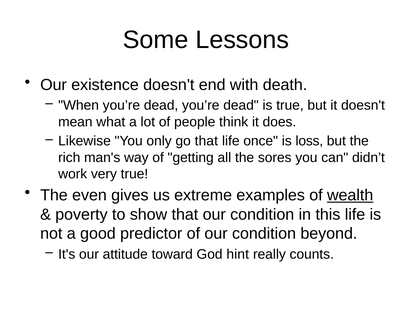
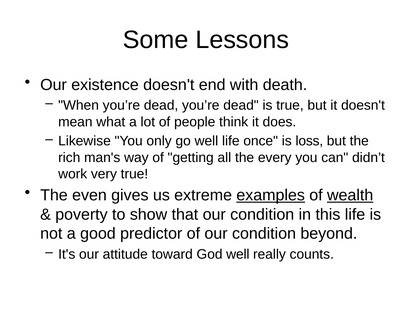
go that: that -> well
sores: sores -> every
examples underline: none -> present
God hint: hint -> well
